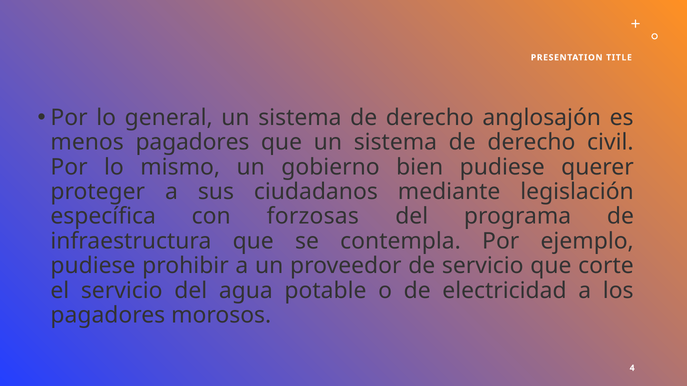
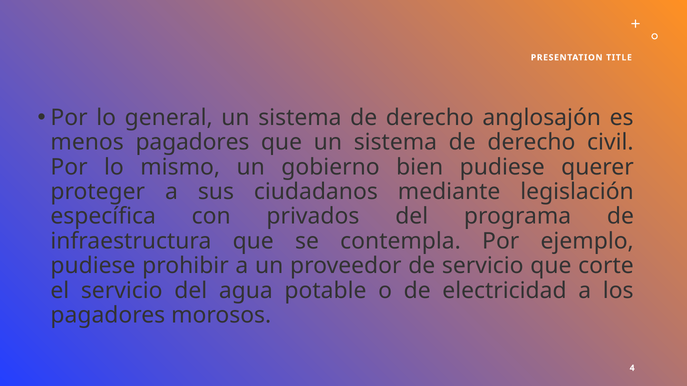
forzosas: forzosas -> privados
